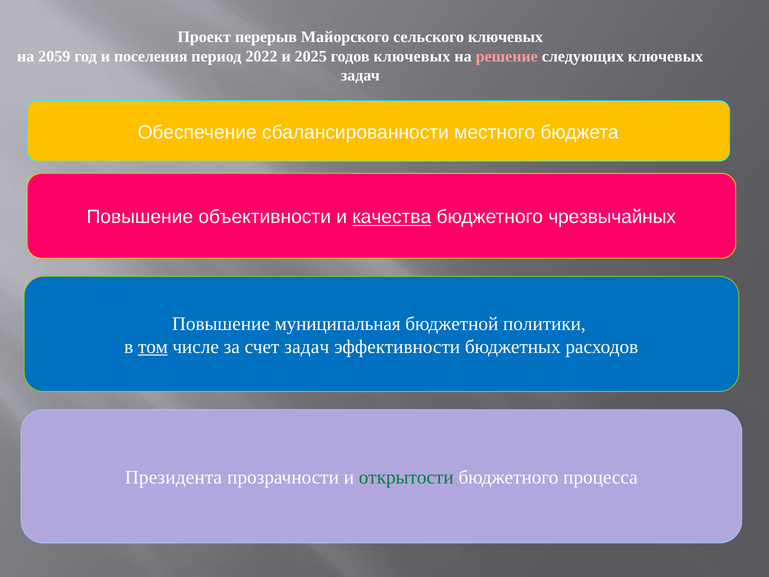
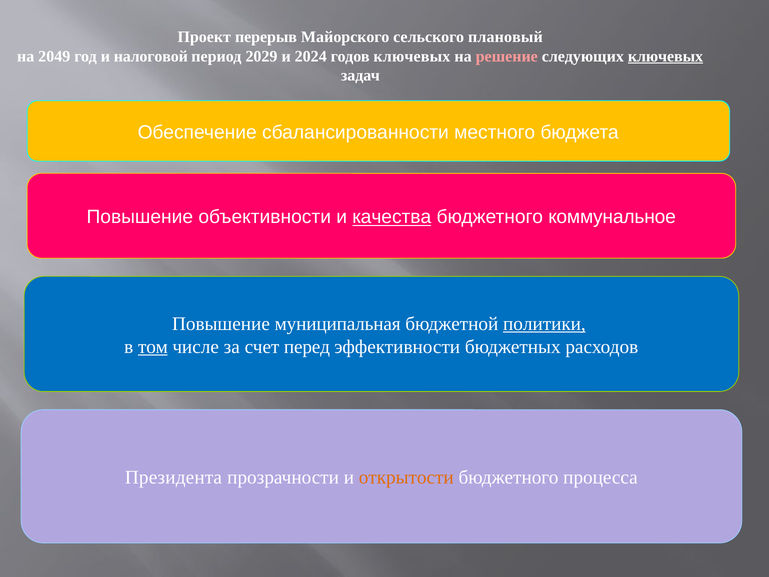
сельского ключевых: ключевых -> плановый
2059: 2059 -> 2049
поселения: поселения -> налоговой
2022: 2022 -> 2029
2025: 2025 -> 2024
ключевых at (665, 56) underline: none -> present
чрезвычайных: чрезвычайных -> коммунальное
политики underline: none -> present
счет задач: задач -> перед
открытости colour: green -> orange
